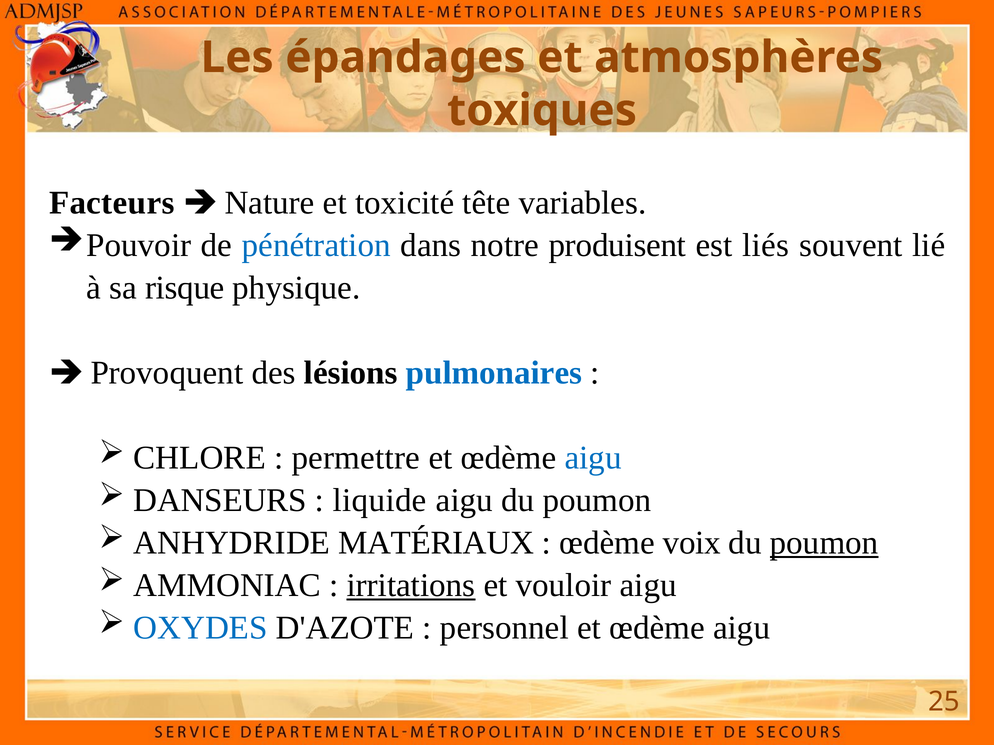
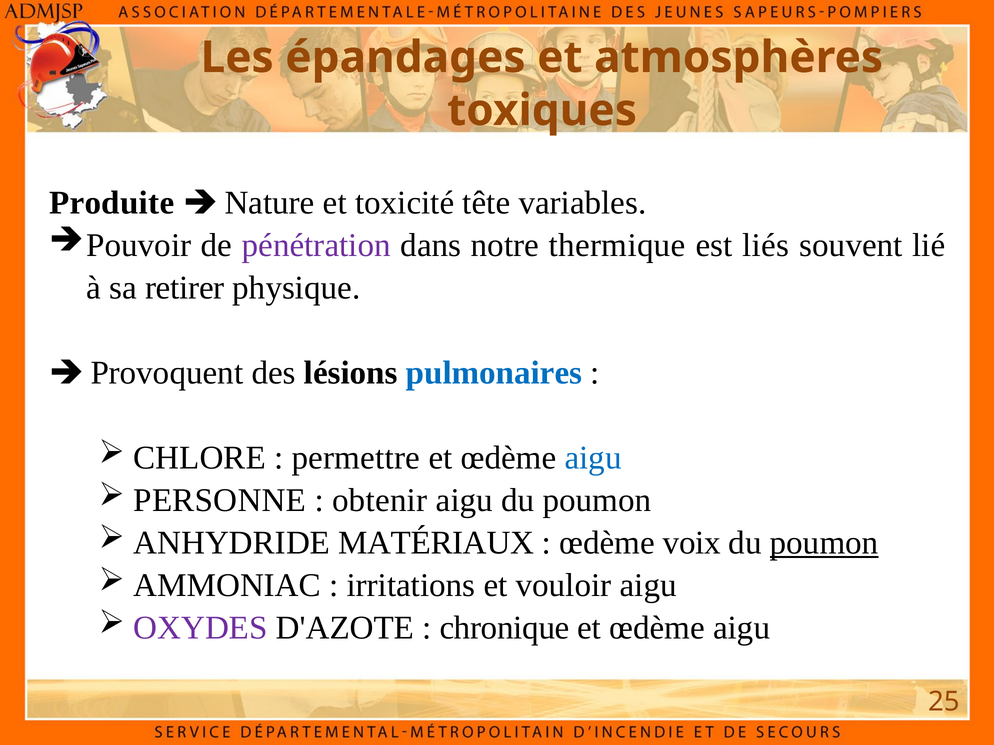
Facteurs: Facteurs -> Produite
pénétration colour: blue -> purple
produisent: produisent -> thermique
risque: risque -> retirer
DANSEURS: DANSEURS -> PERSONNE
liquide: liquide -> obtenir
irritations underline: present -> none
OXYDES colour: blue -> purple
personnel: personnel -> chronique
